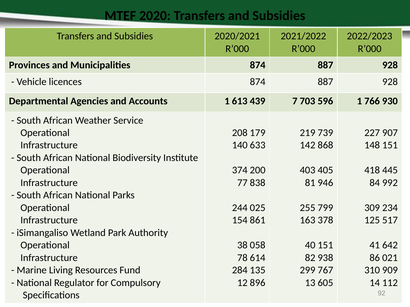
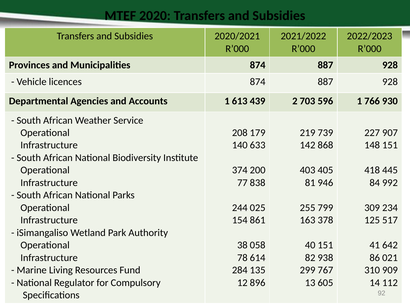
7: 7 -> 2
